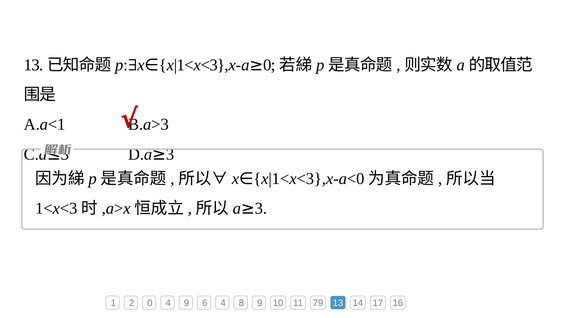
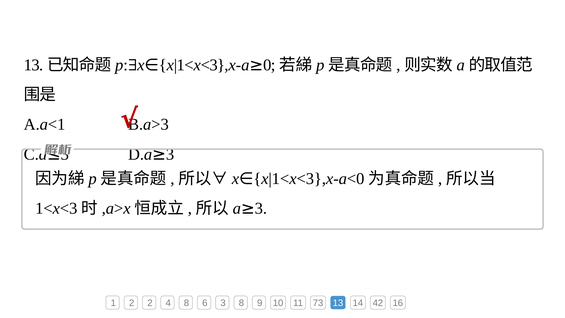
2 0: 0 -> 2
4 9: 9 -> 8
6 4: 4 -> 3
79: 79 -> 73
17: 17 -> 42
